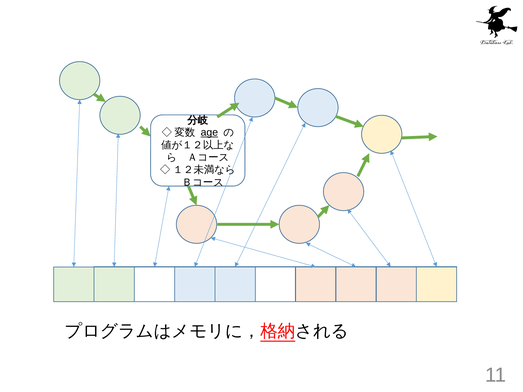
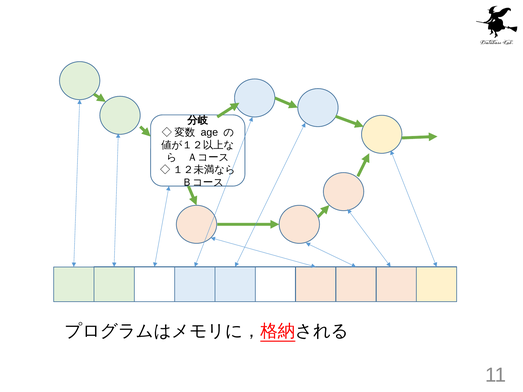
age underline: present -> none
